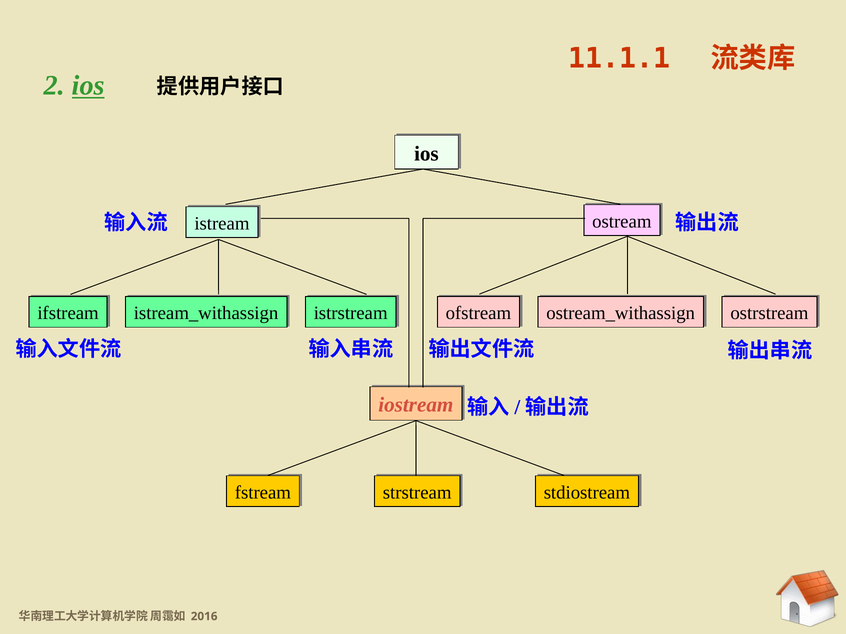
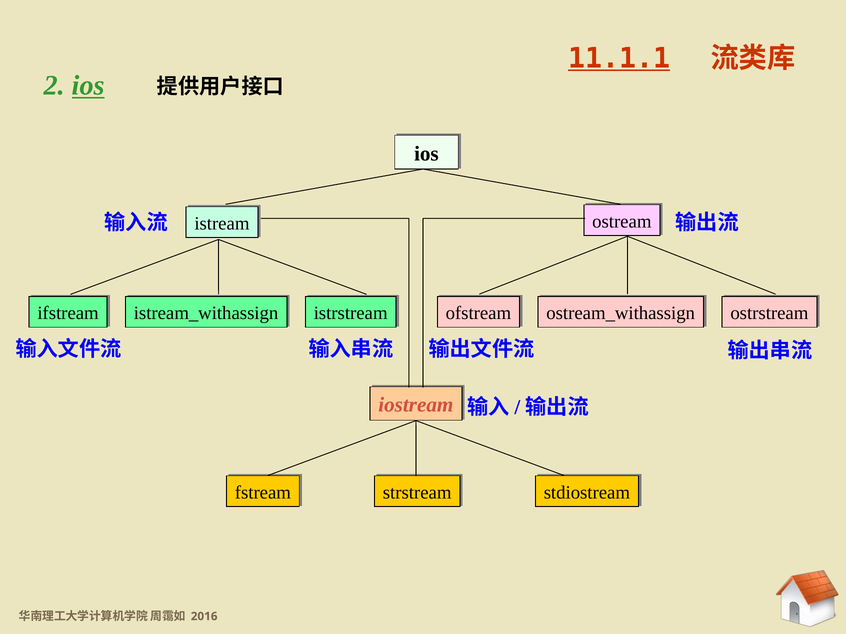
11.1.1 underline: none -> present
